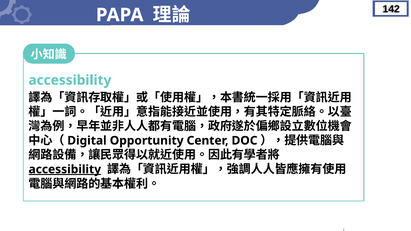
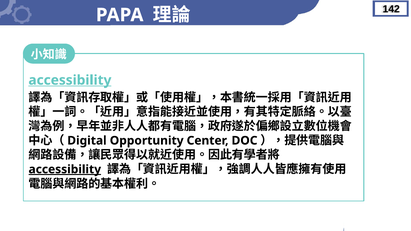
accessibility at (70, 80) underline: none -> present
